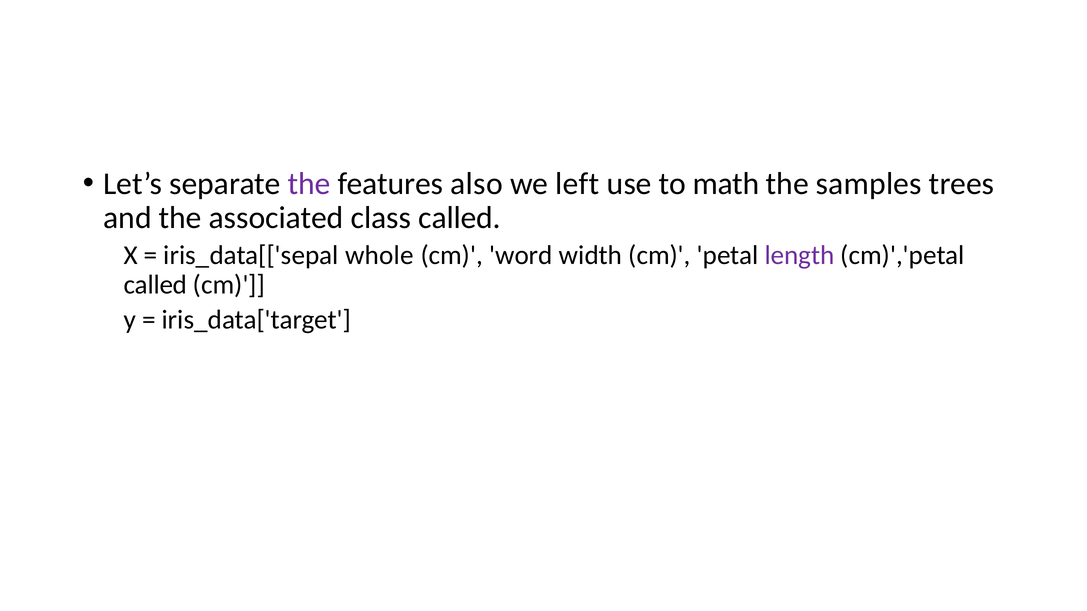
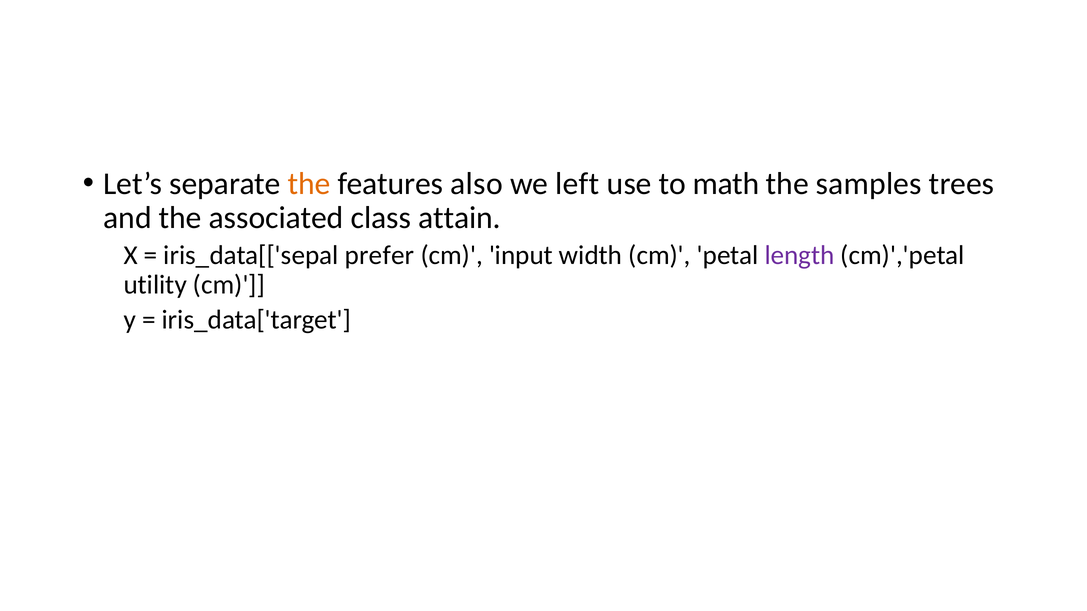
the at (309, 184) colour: purple -> orange
class called: called -> attain
whole: whole -> prefer
word: word -> input
called at (155, 285): called -> utility
